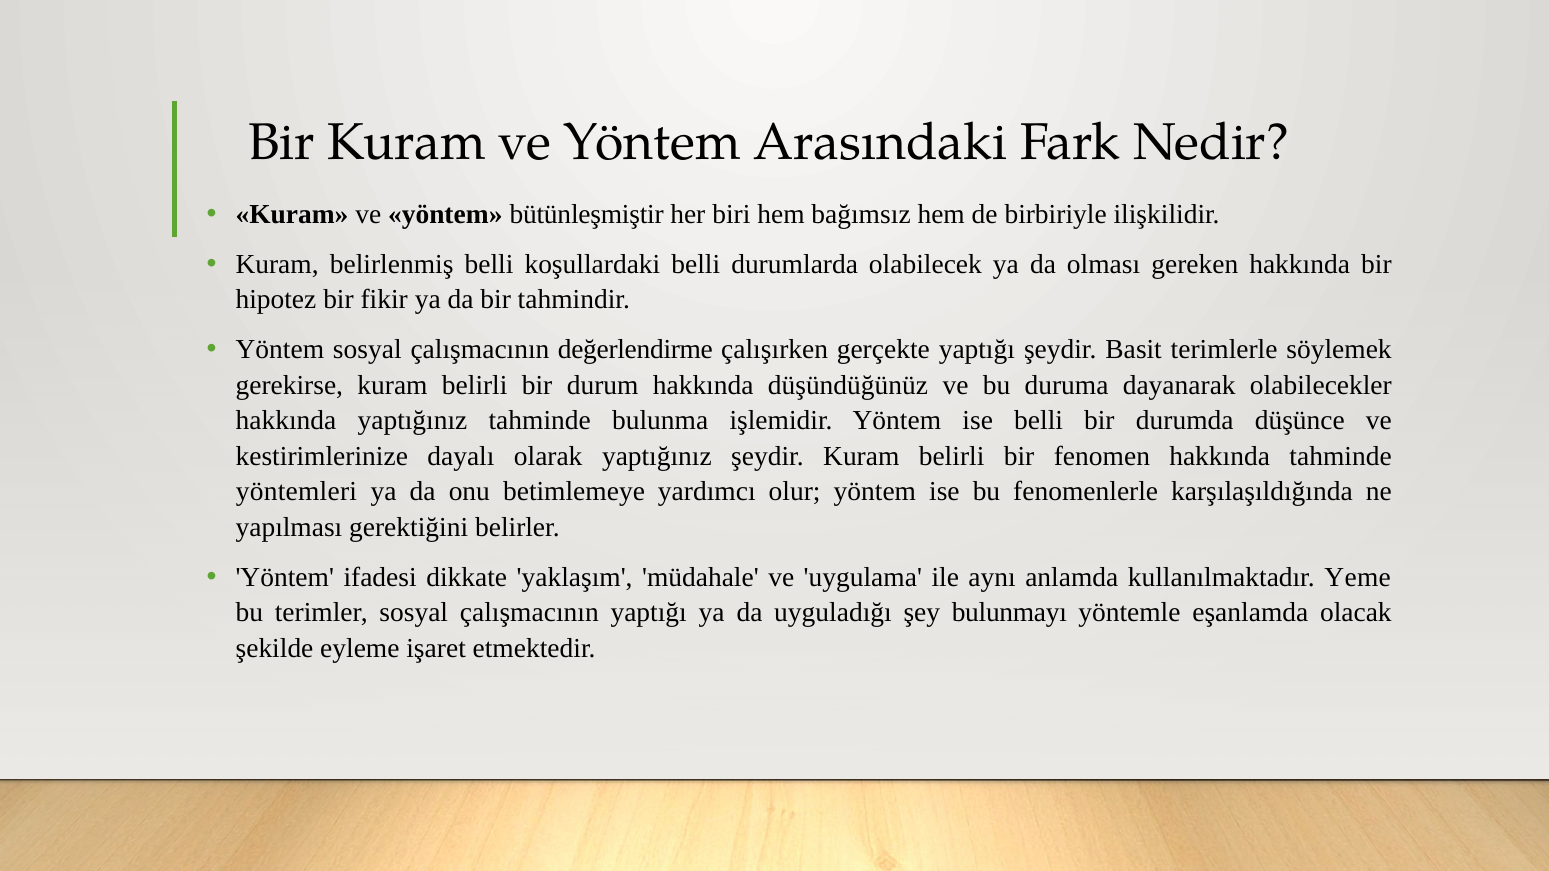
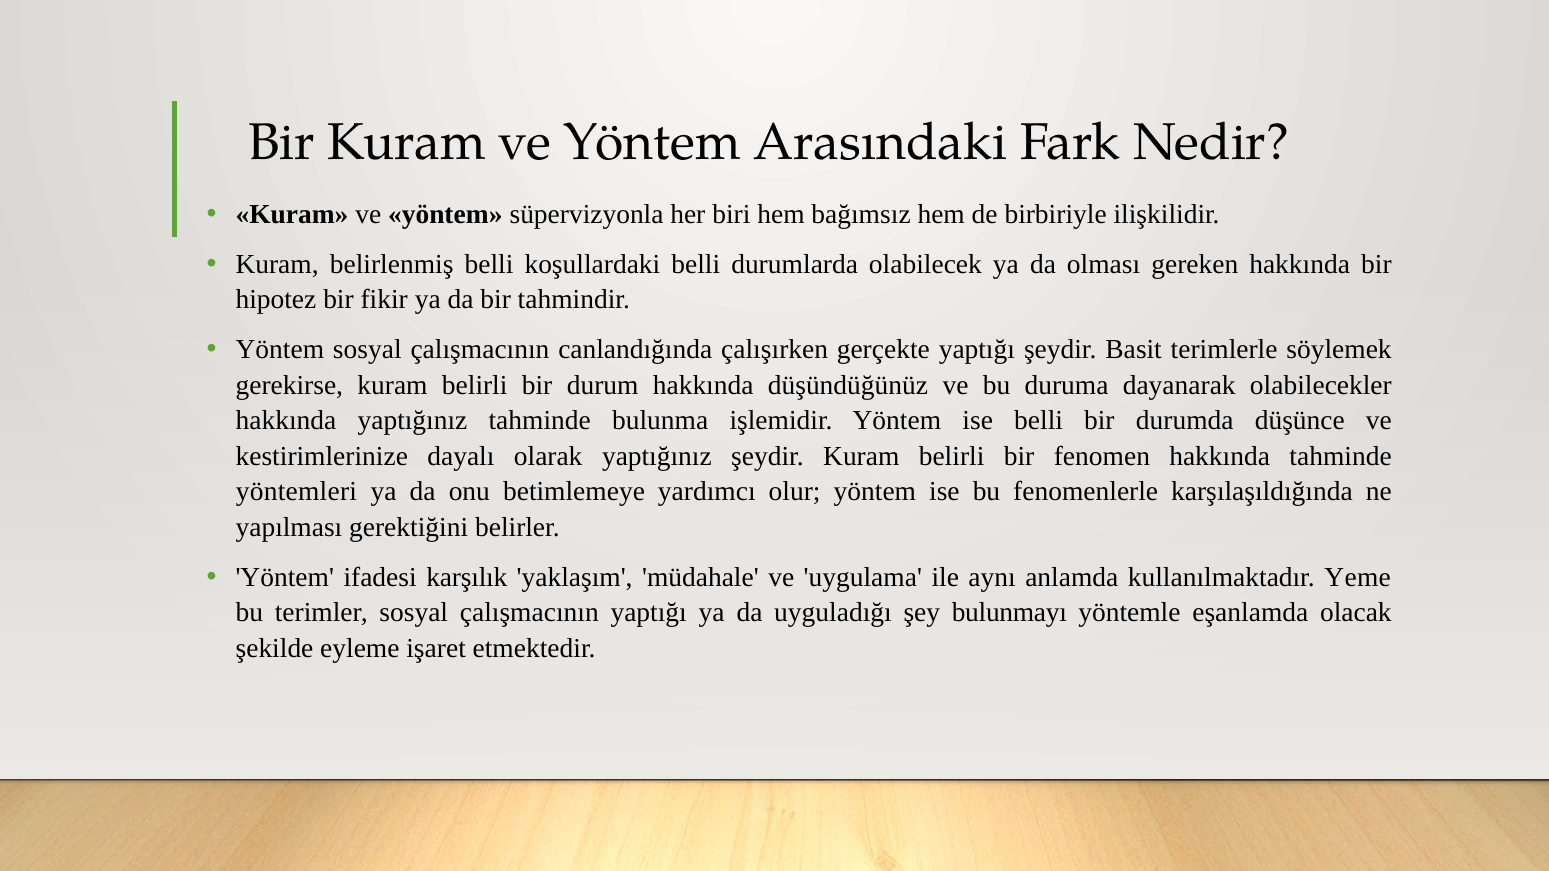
bütünleşmiştir: bütünleşmiştir -> süpervizyonla
değerlendirme: değerlendirme -> canlandığında
dikkate: dikkate -> karşılık
